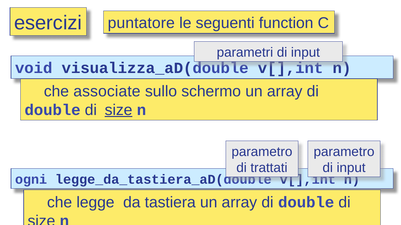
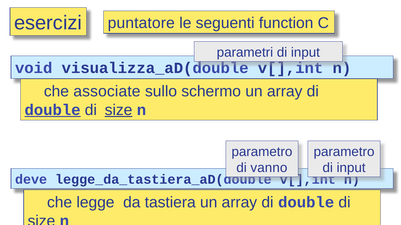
double at (53, 110) underline: none -> present
trattati: trattati -> vanno
ogni: ogni -> deve
